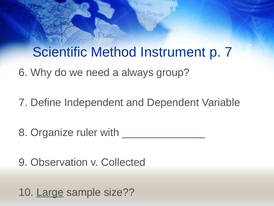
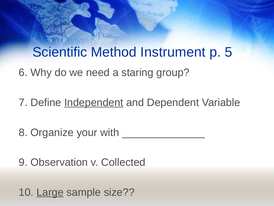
p 7: 7 -> 5
always: always -> staring
Independent underline: none -> present
ruler: ruler -> your
